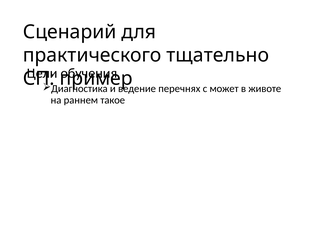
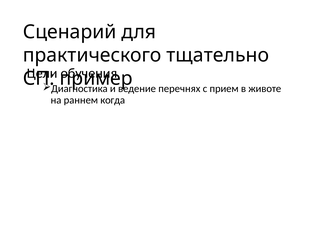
может: может -> прием
такое: такое -> когда
